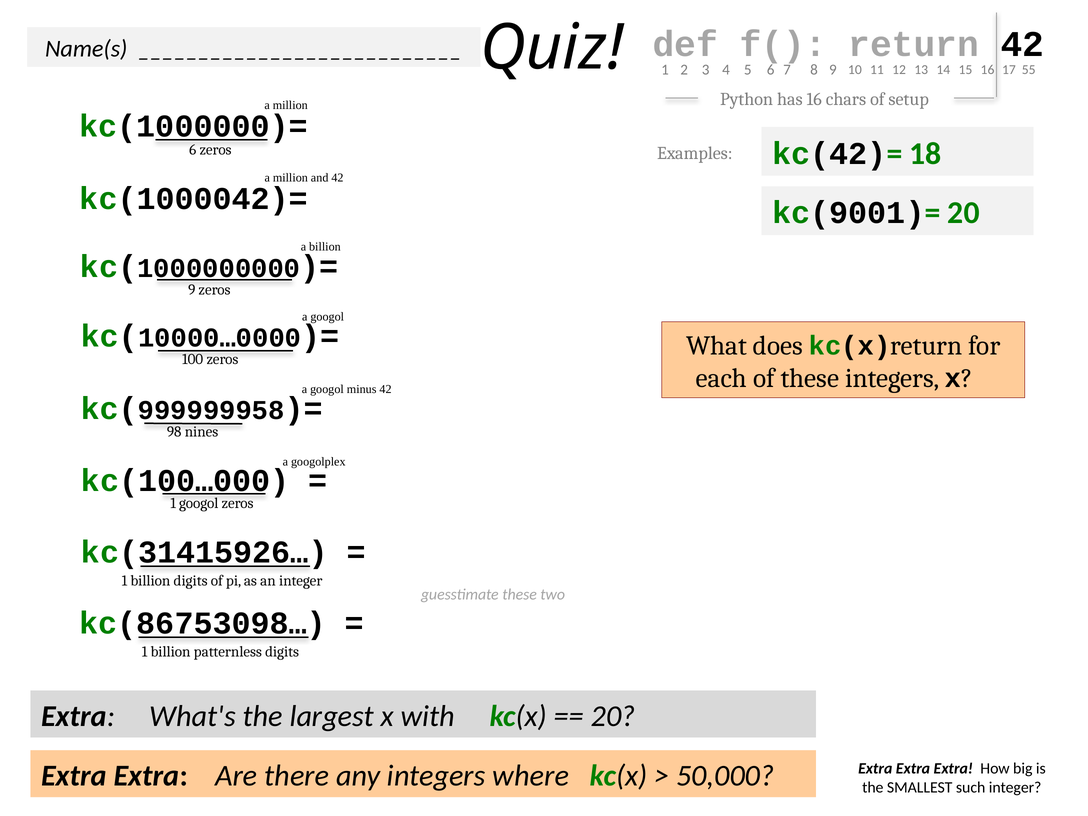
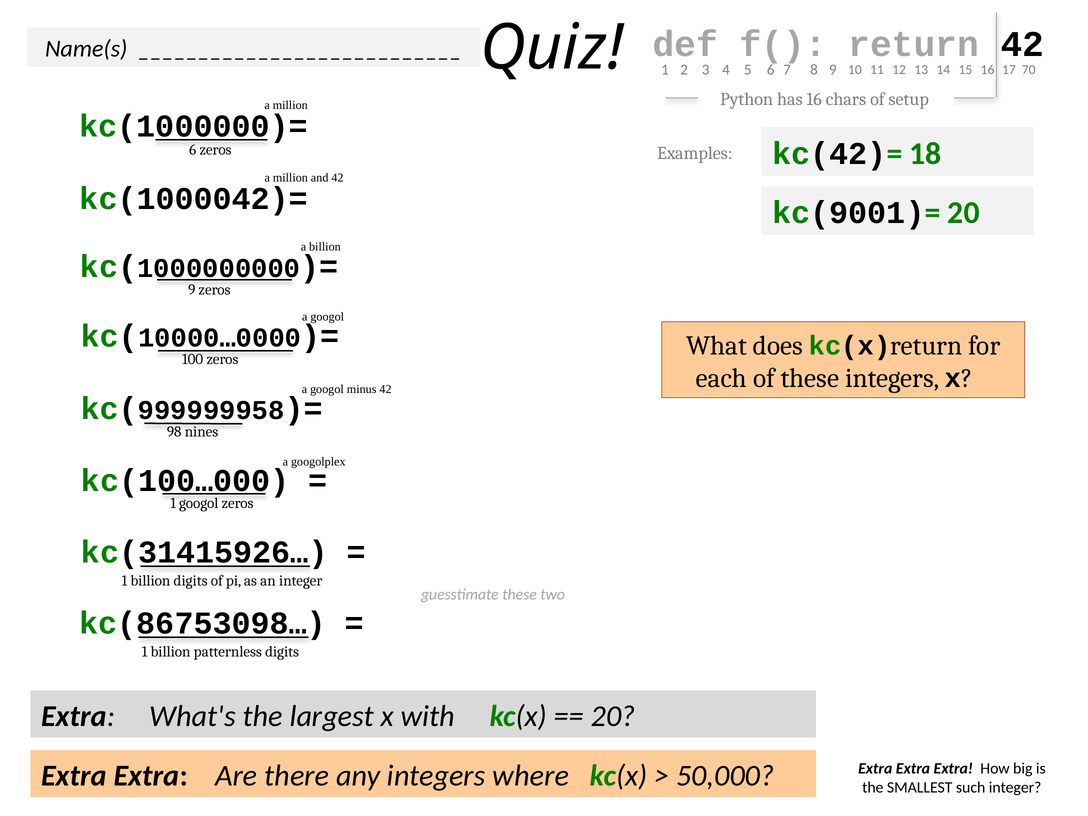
55: 55 -> 70
